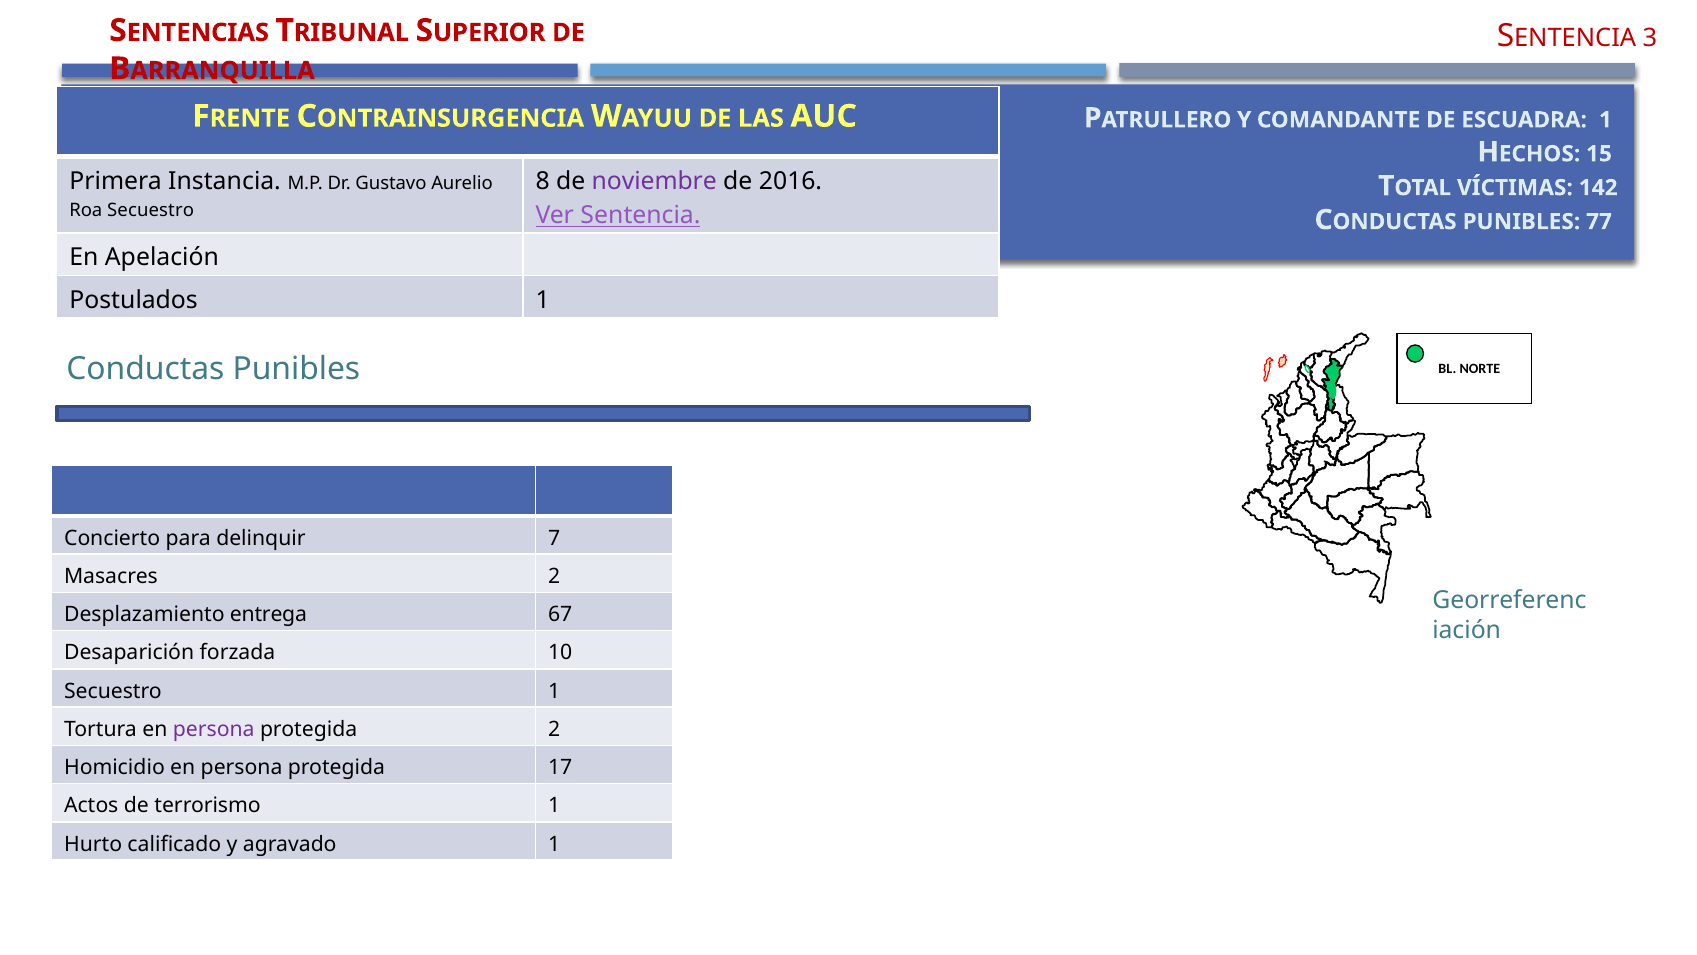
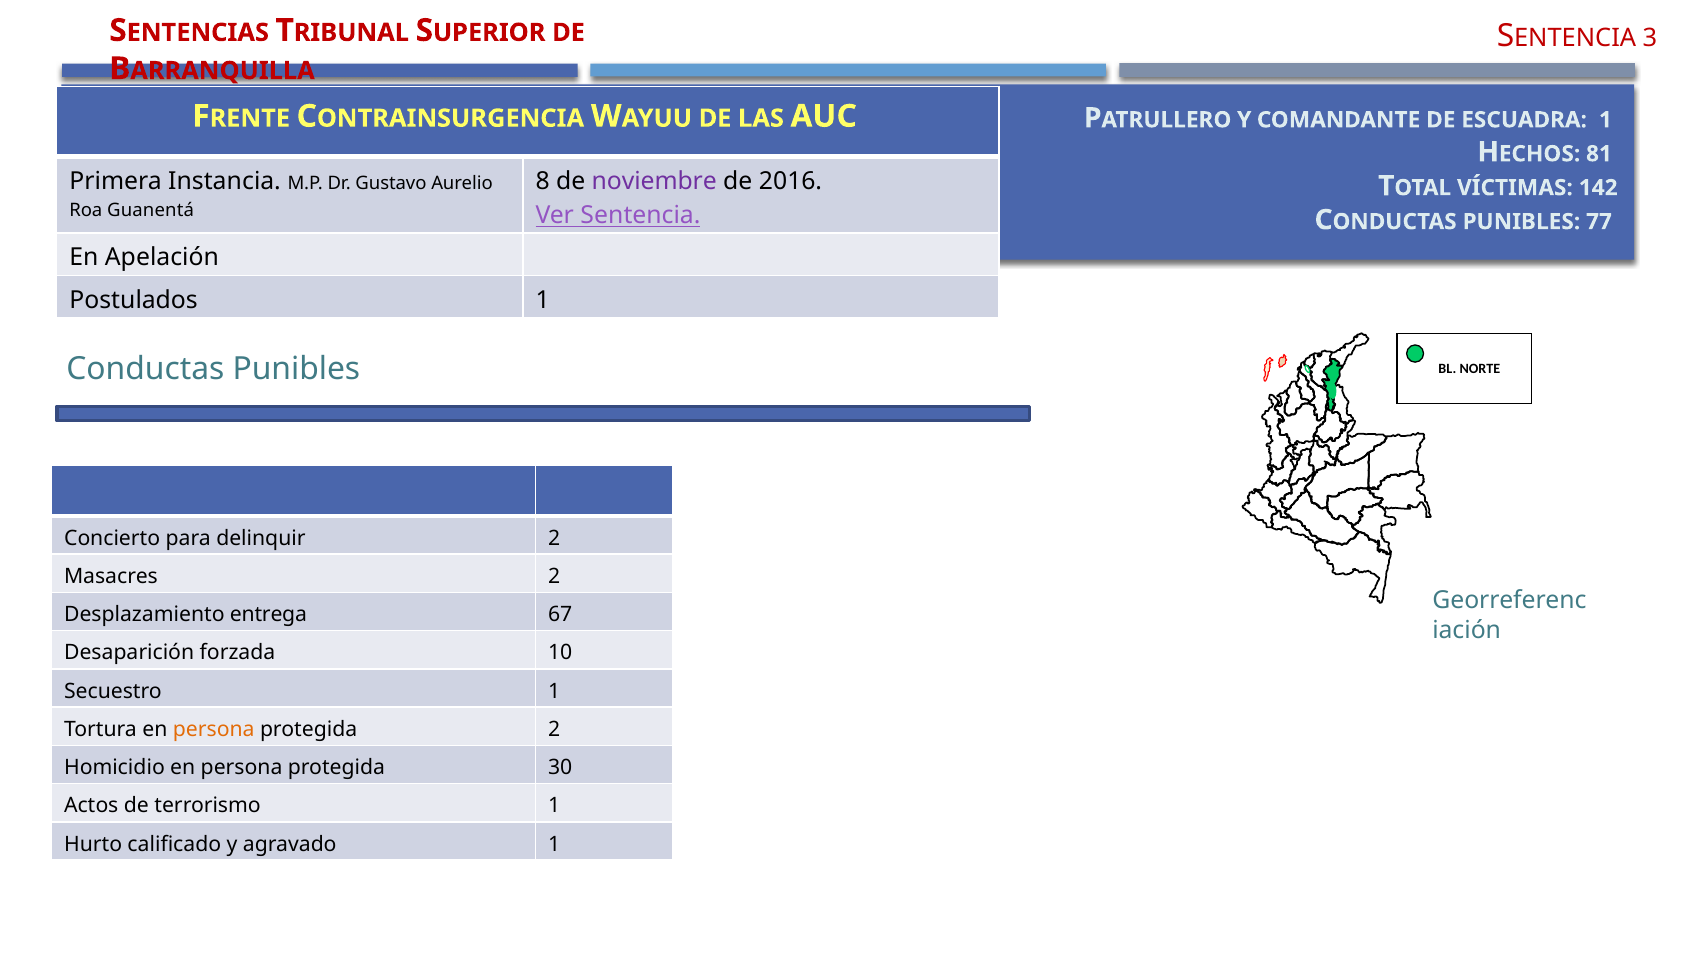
15: 15 -> 81
Roa Secuestro: Secuestro -> Guanentá
delinquir 7: 7 -> 2
persona at (214, 729) colour: purple -> orange
17: 17 -> 30
